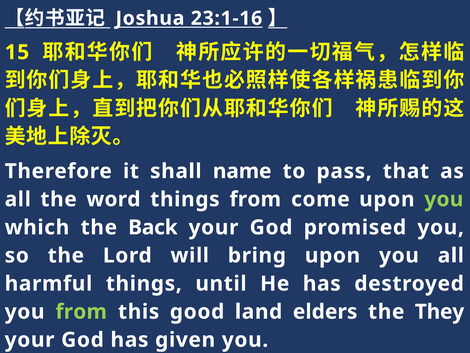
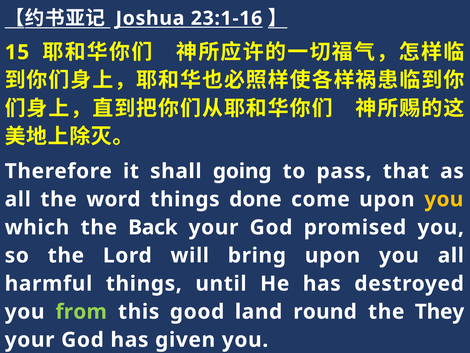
name: name -> going
things from: from -> done
you at (444, 199) colour: light green -> yellow
elders: elders -> round
